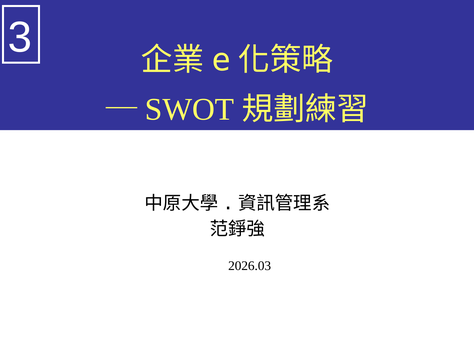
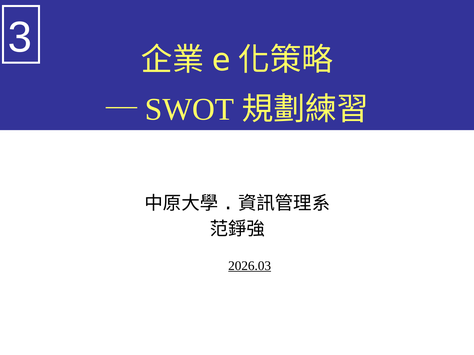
2026.03 underline: none -> present
